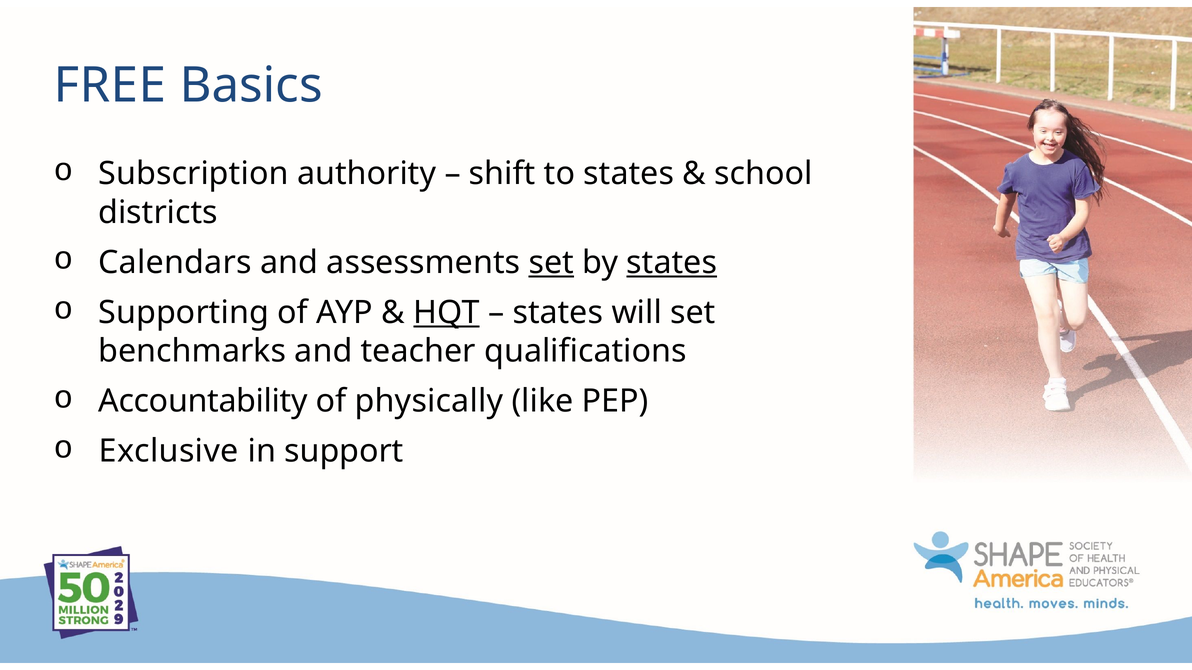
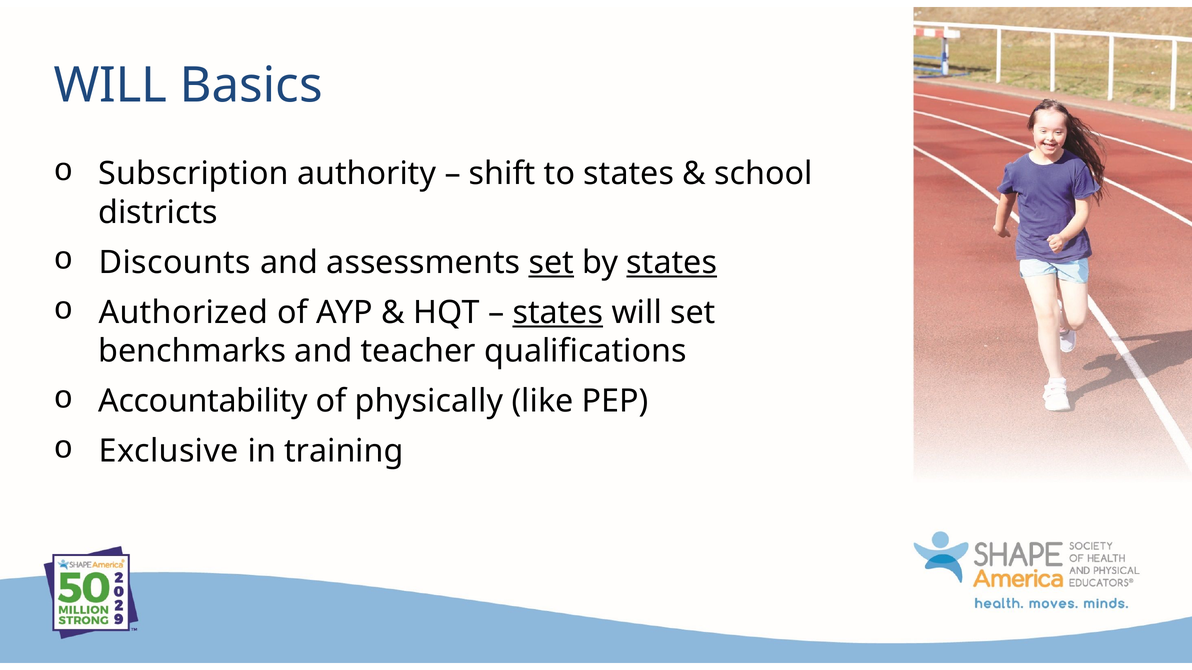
FREE at (110, 85): FREE -> WILL
Calendars: Calendars -> Discounts
Supporting: Supporting -> Authorized
HQT underline: present -> none
states at (558, 313) underline: none -> present
support: support -> training
